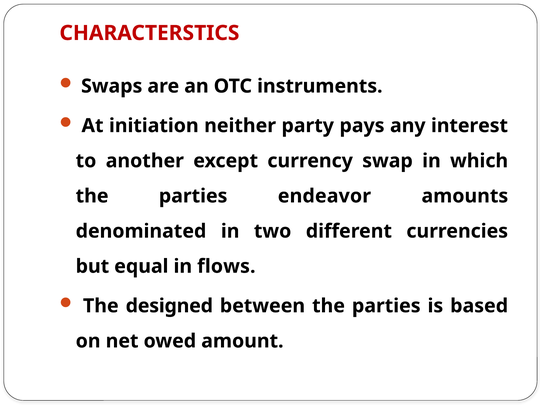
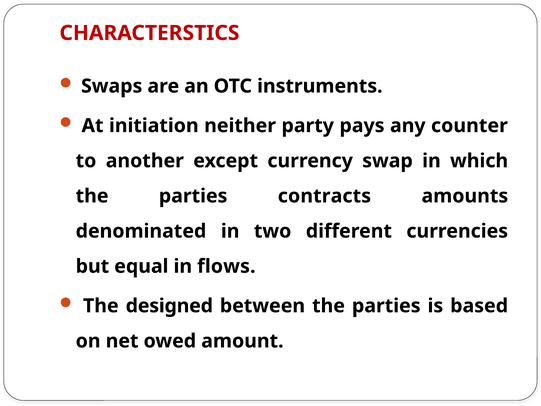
interest: interest -> counter
endeavor: endeavor -> contracts
